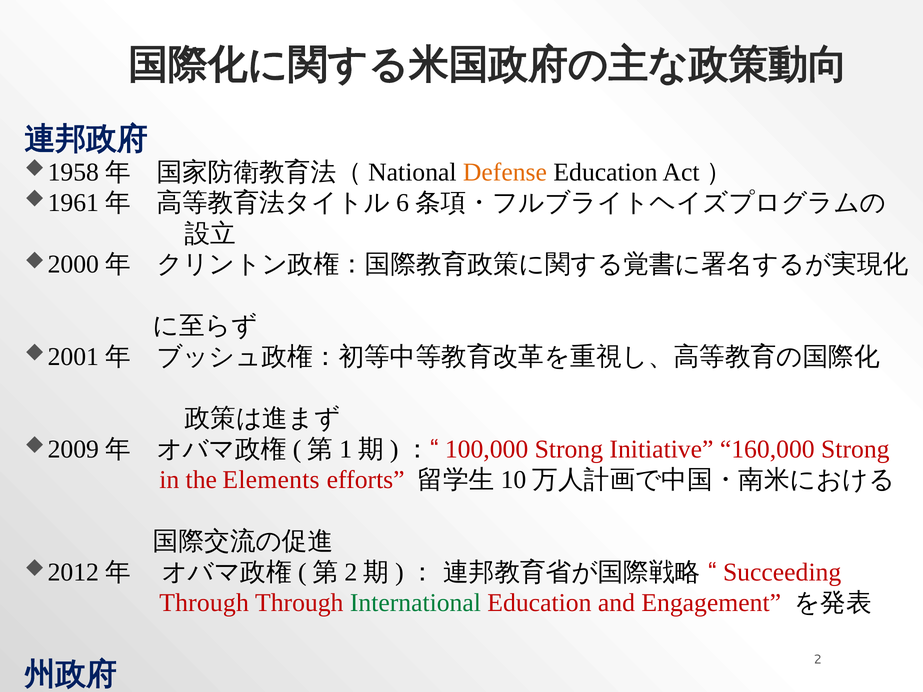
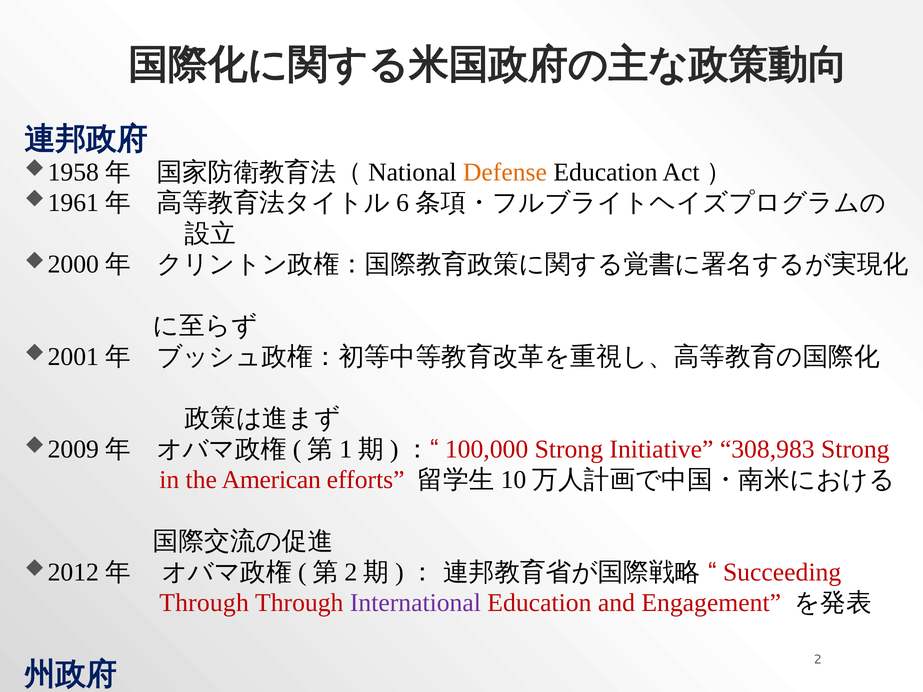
160,000: 160,000 -> 308,983
Elements: Elements -> American
International colour: green -> purple
